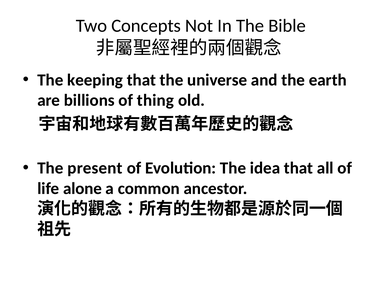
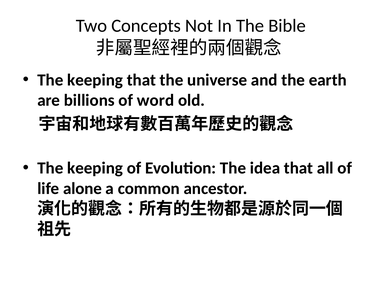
thing: thing -> word
present at (95, 168): present -> keeping
